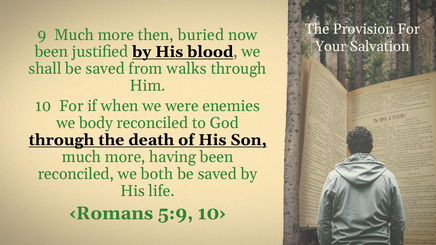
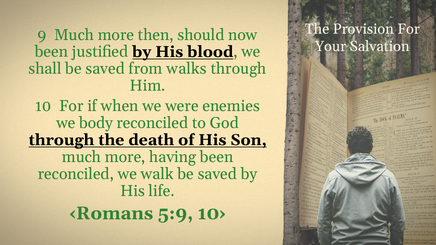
buried: buried -> should
both: both -> walk
